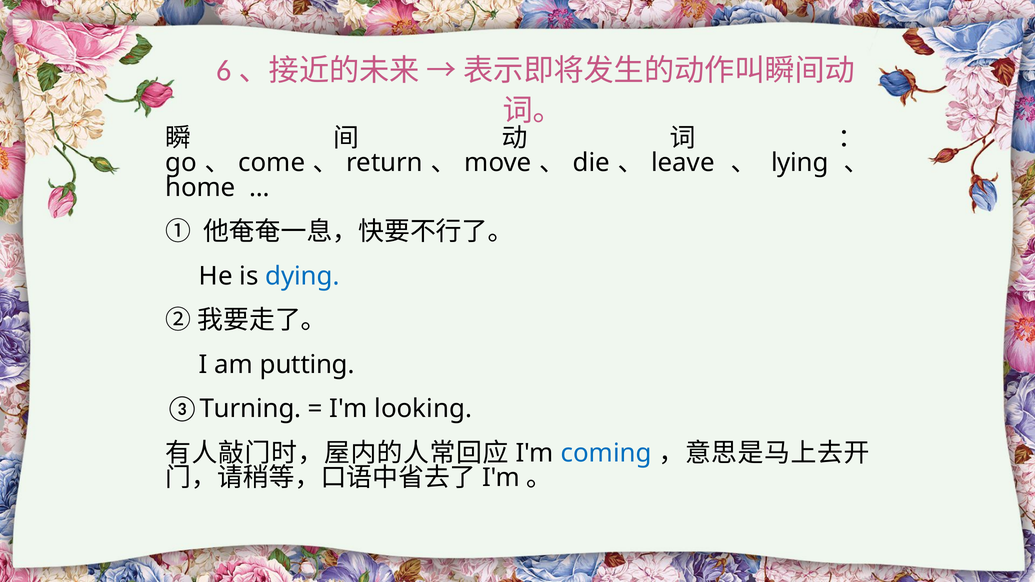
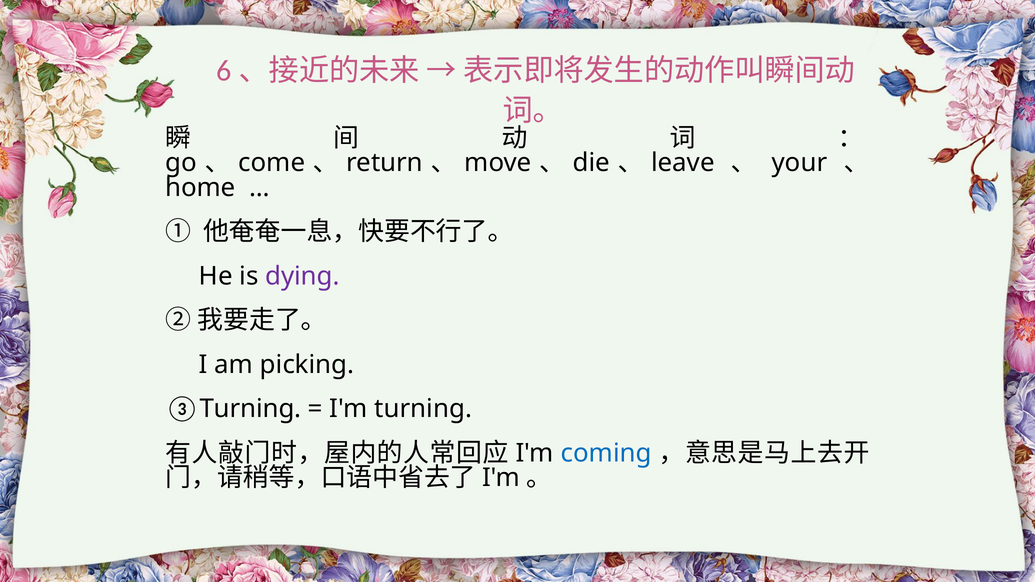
lying: lying -> your
dying colour: blue -> purple
putting: putting -> picking
I'm looking: looking -> turning
